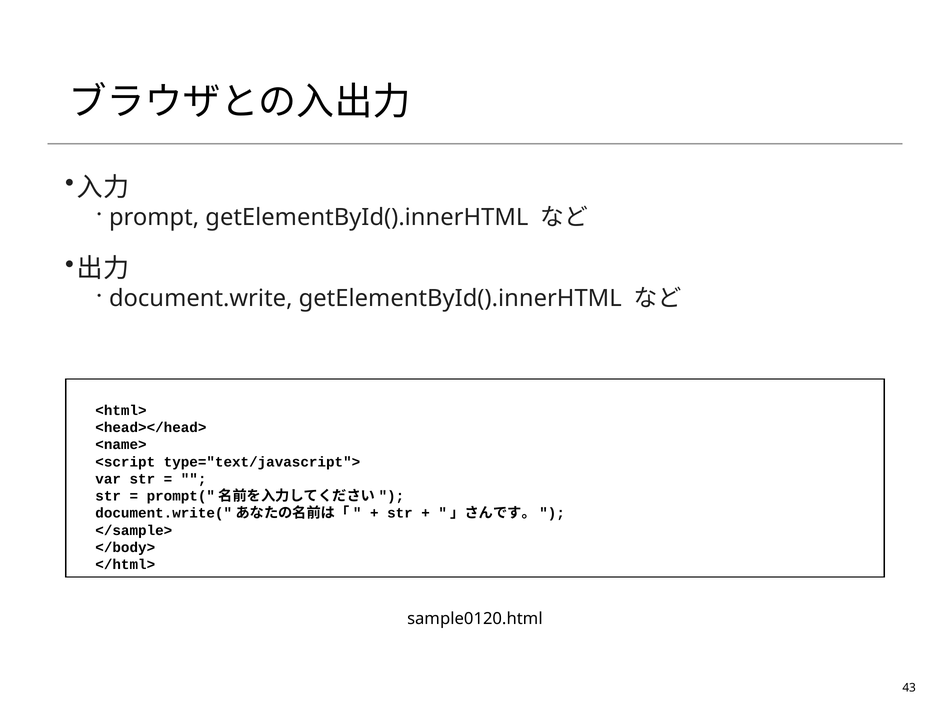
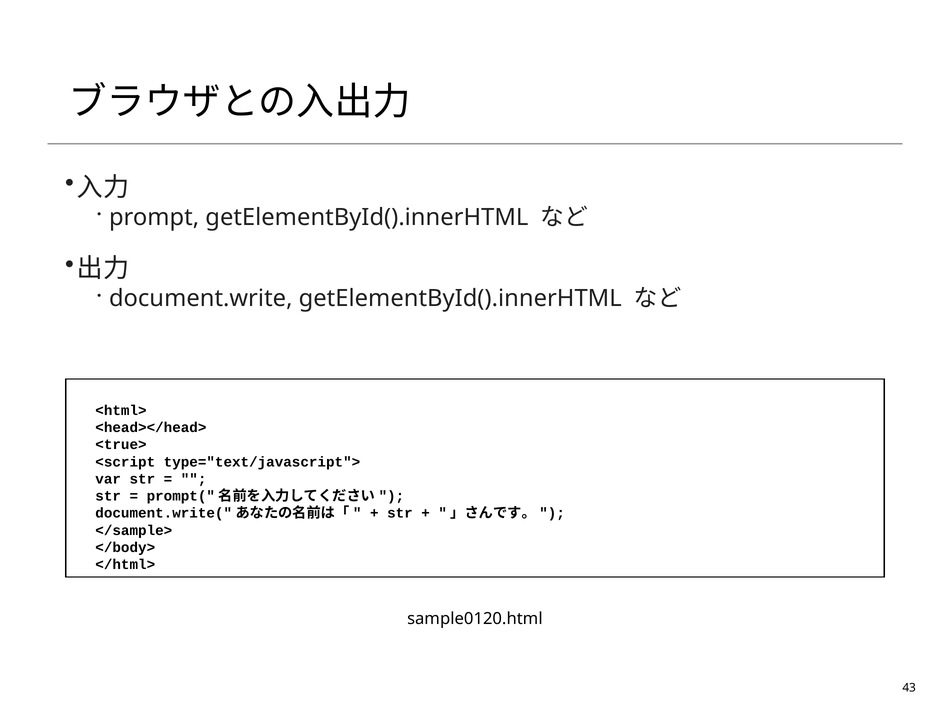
<name>: <name> -> <true>
